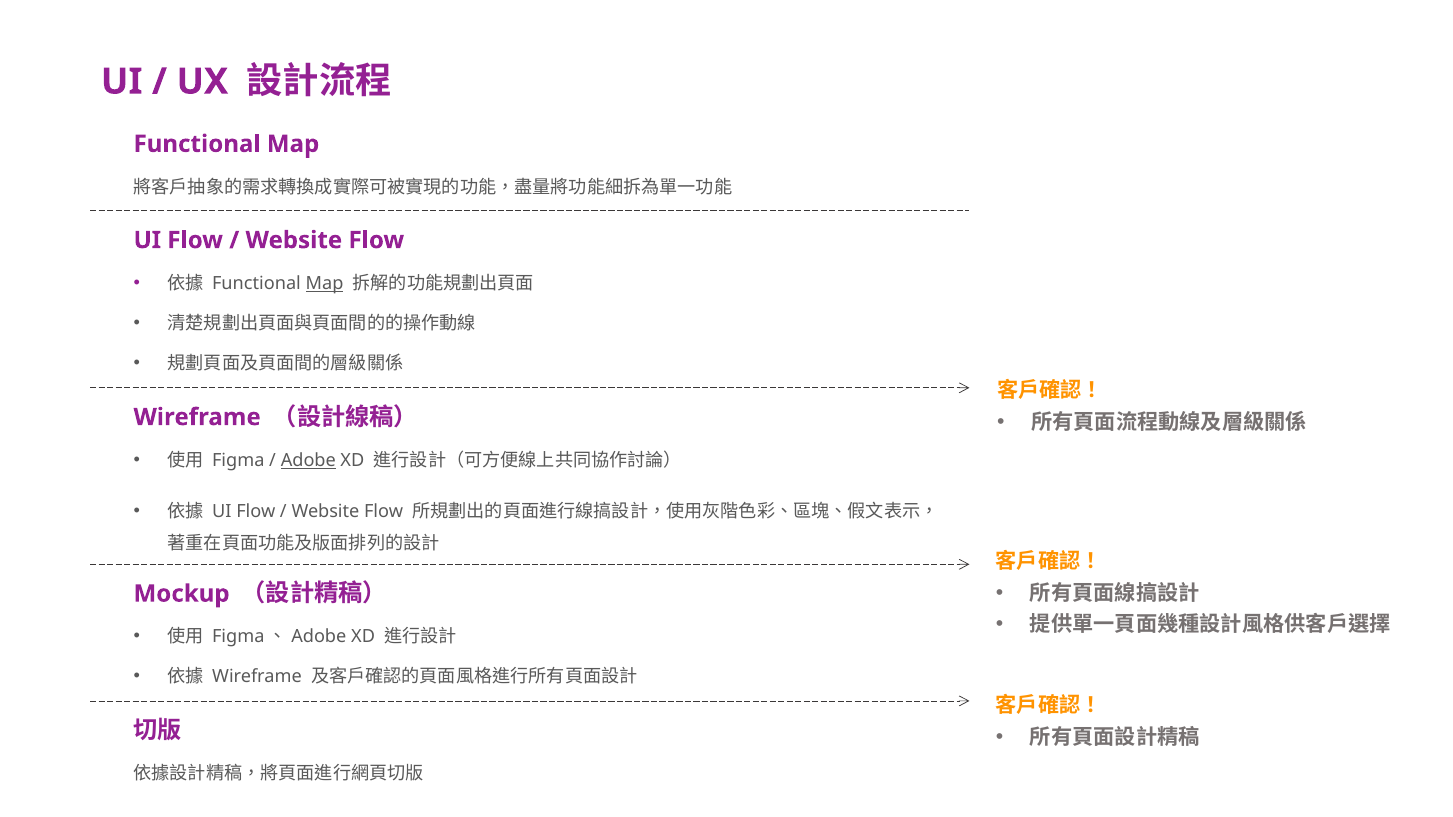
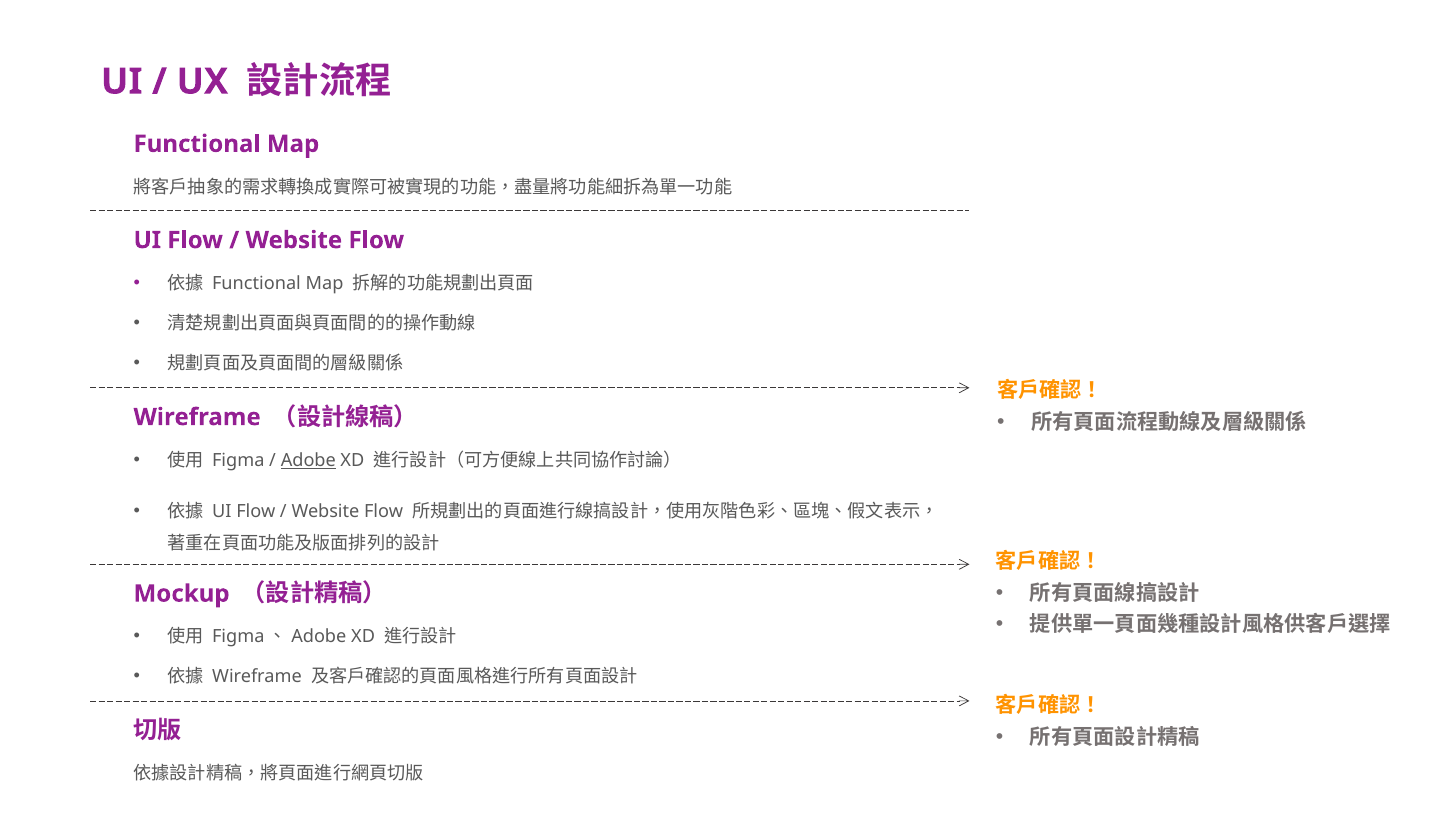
Map at (325, 283) underline: present -> none
